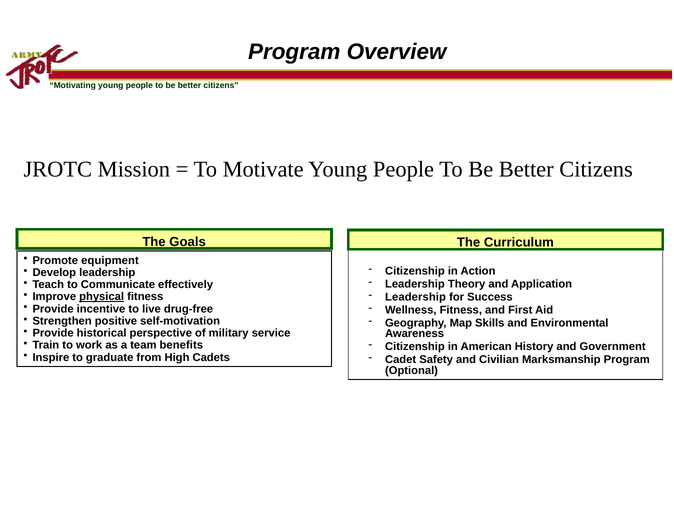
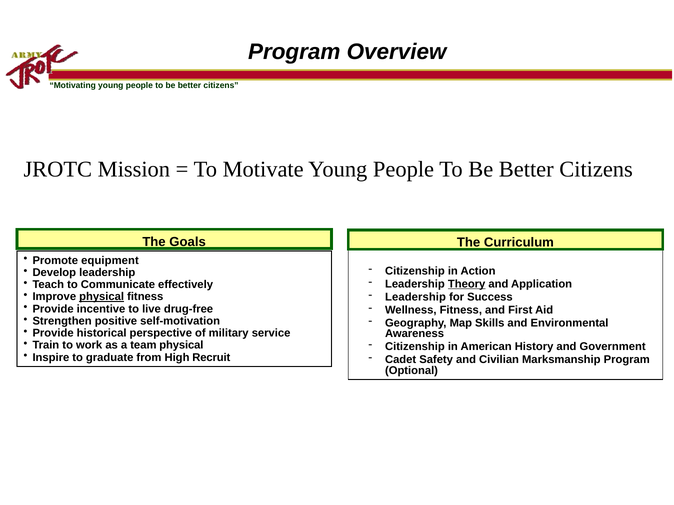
Theory underline: none -> present
team benefits: benefits -> physical
Cadets: Cadets -> Recruit
